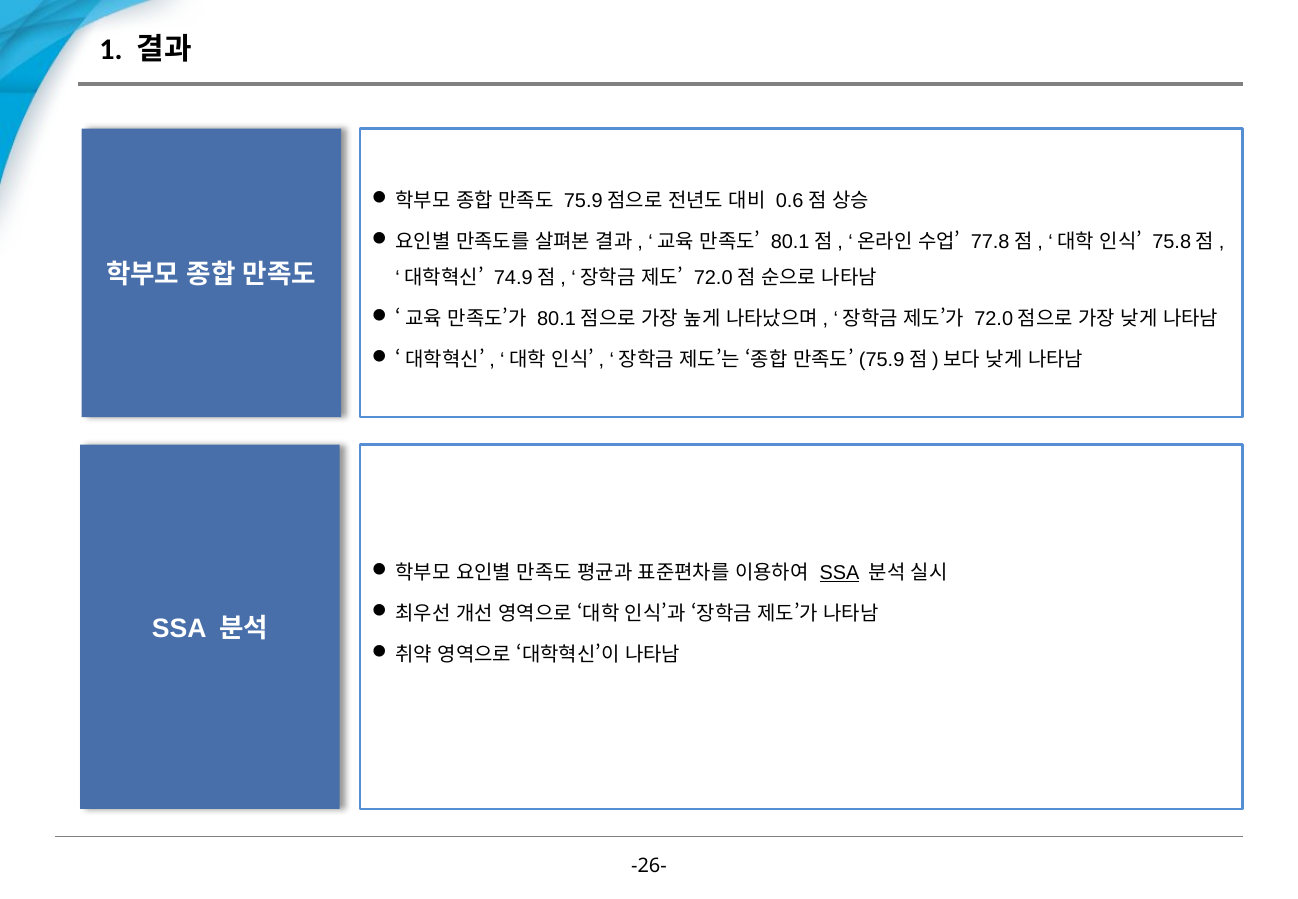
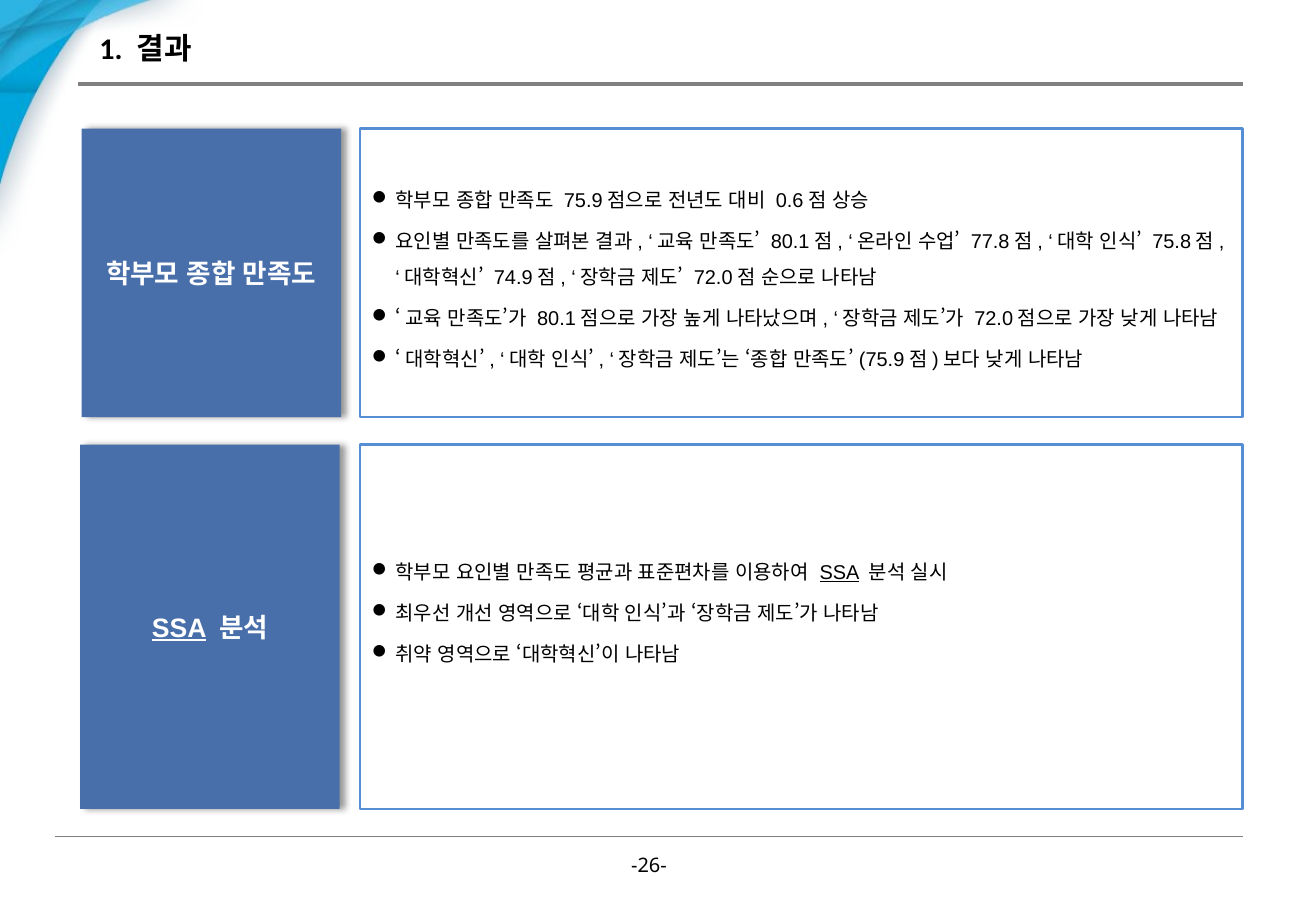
SSA at (179, 628) underline: none -> present
